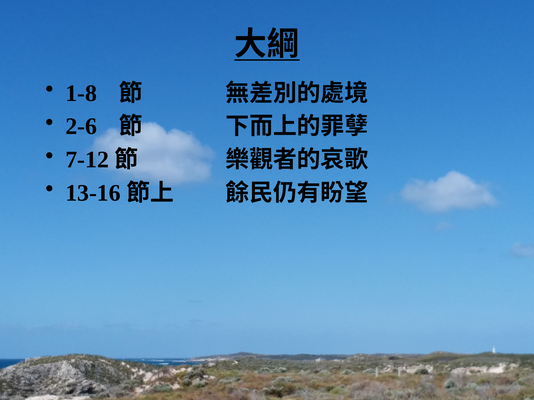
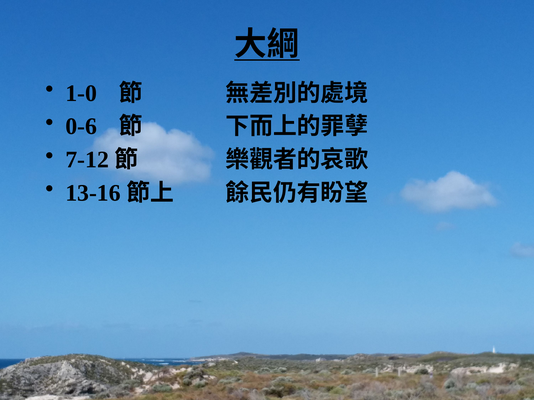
1-8: 1-8 -> 1-0
2-6: 2-6 -> 0-6
